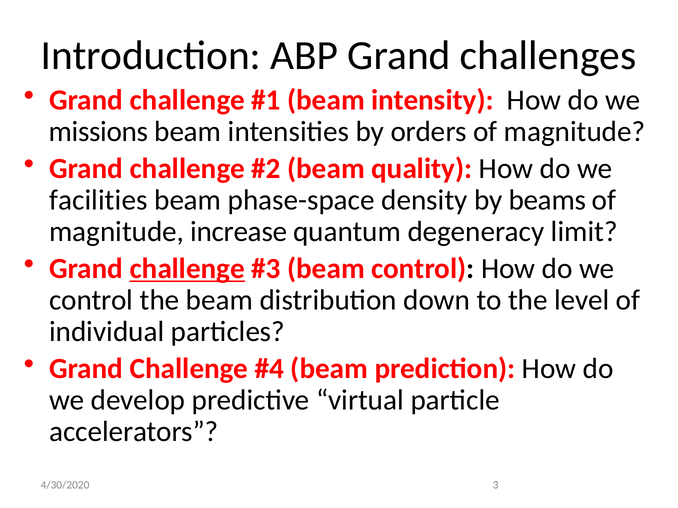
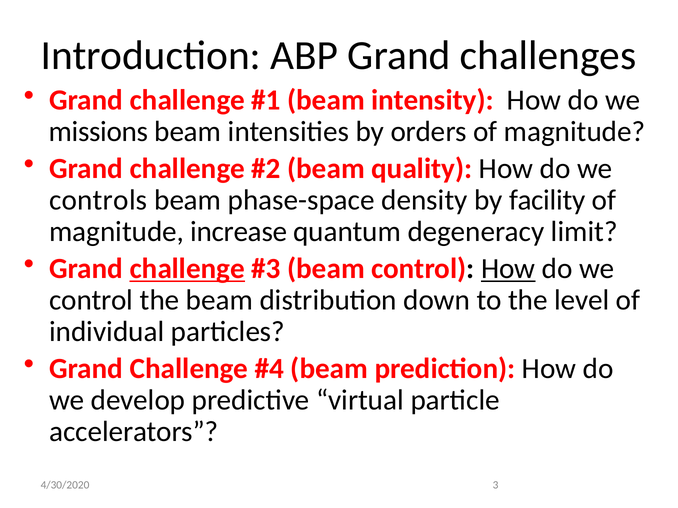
facilities: facilities -> controls
beams: beams -> facility
How at (508, 269) underline: none -> present
